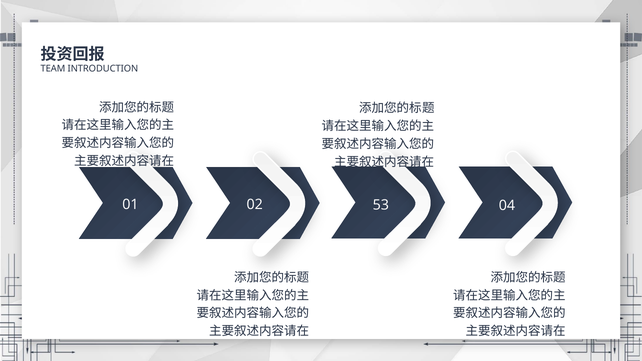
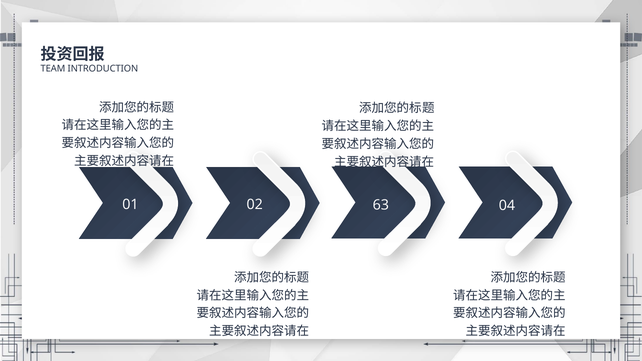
53: 53 -> 63
